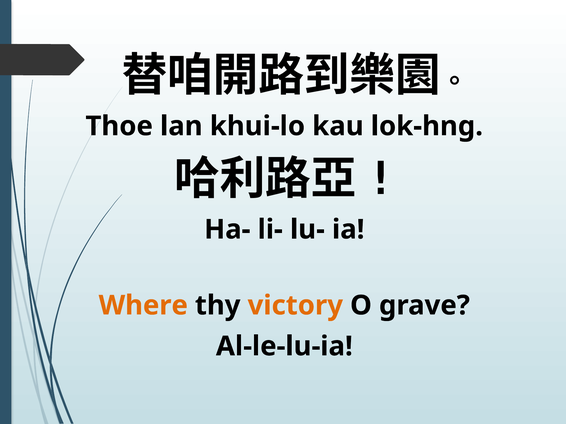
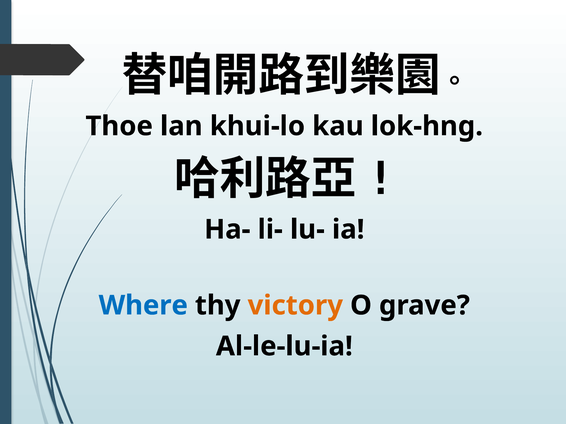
Where colour: orange -> blue
